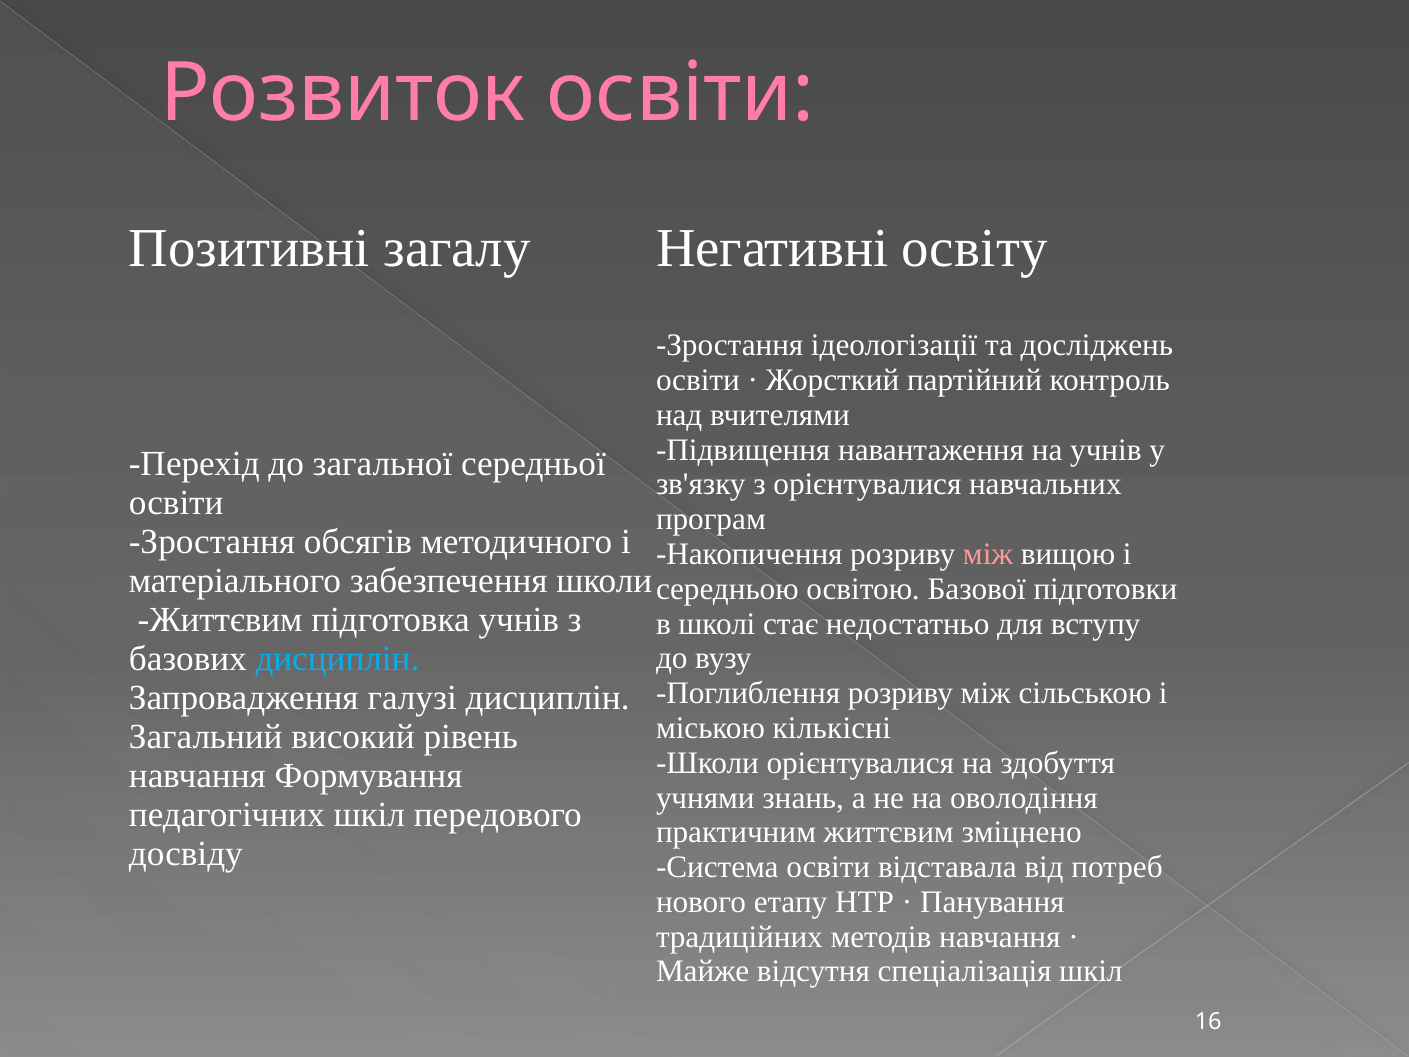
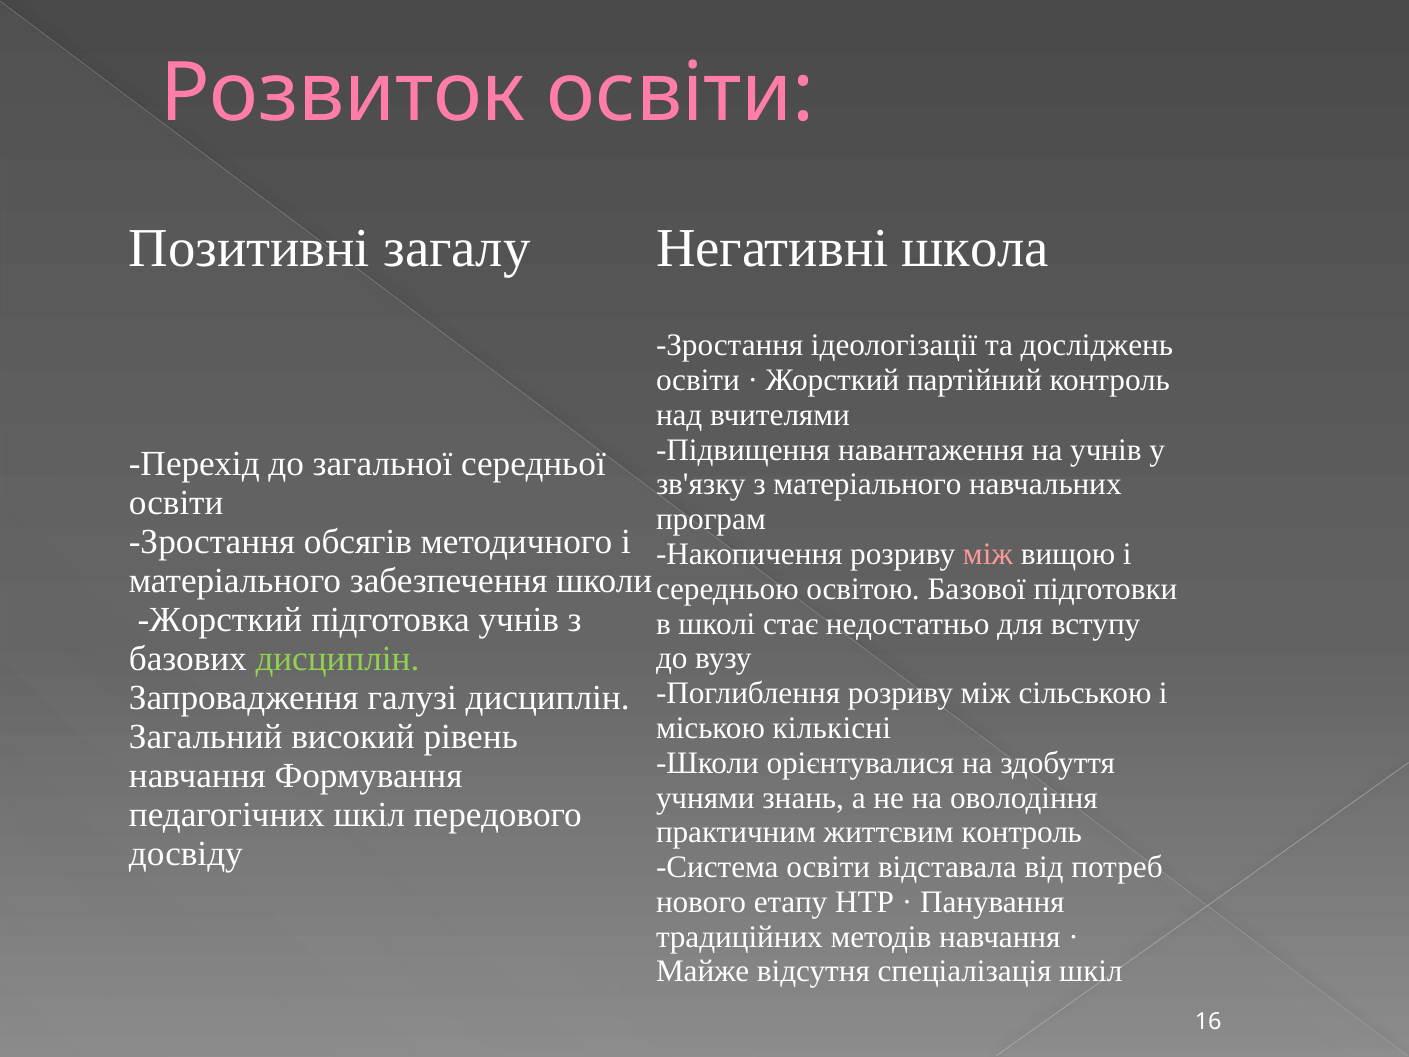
освіту: освіту -> школа
з орієнтувалися: орієнтувалися -> матеріального
Життєвим at (220, 619): Життєвим -> Жорсткий
дисциплін at (337, 658) colour: light blue -> light green
життєвим зміцнено: зміцнено -> контроль
